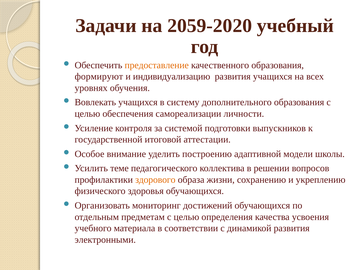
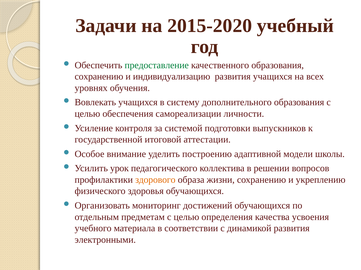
2059-2020: 2059-2020 -> 2015-2020
предоставление colour: orange -> green
формируют at (99, 77): формируют -> сохранению
теме: теме -> урок
